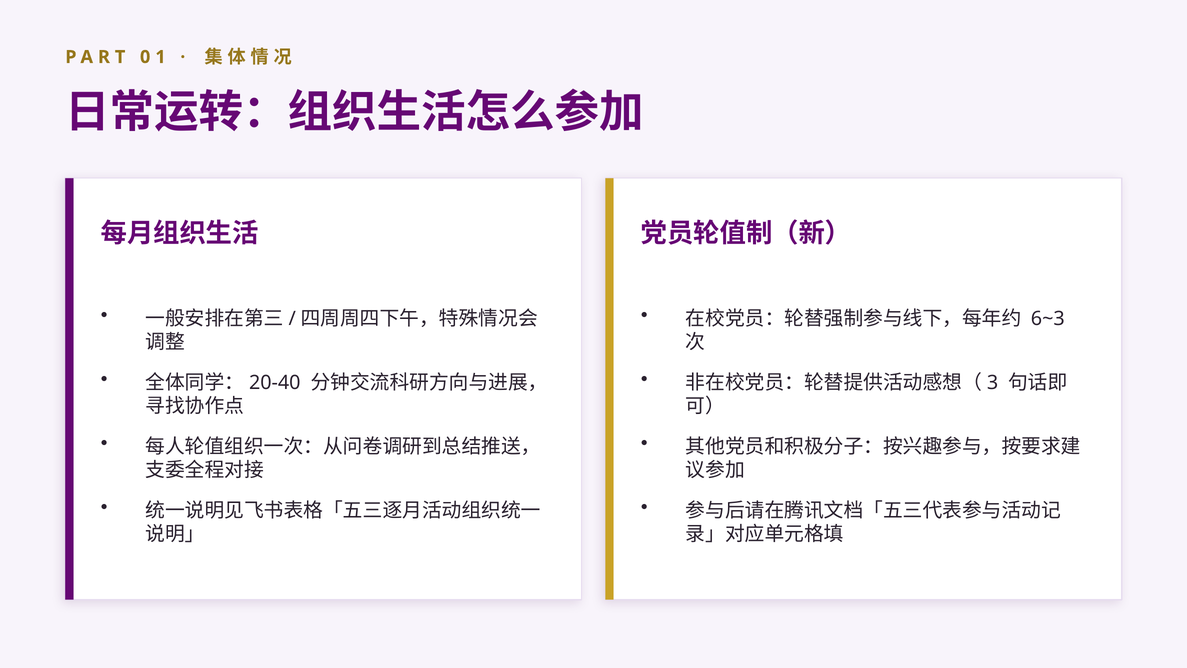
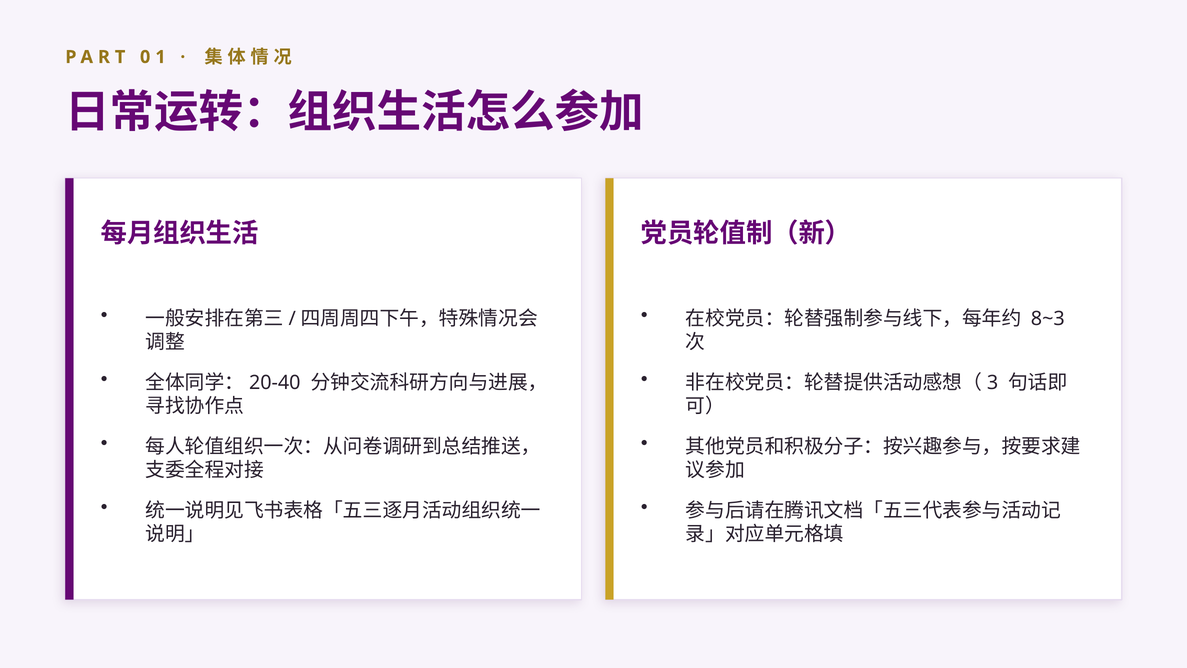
6~3: 6~3 -> 8~3
